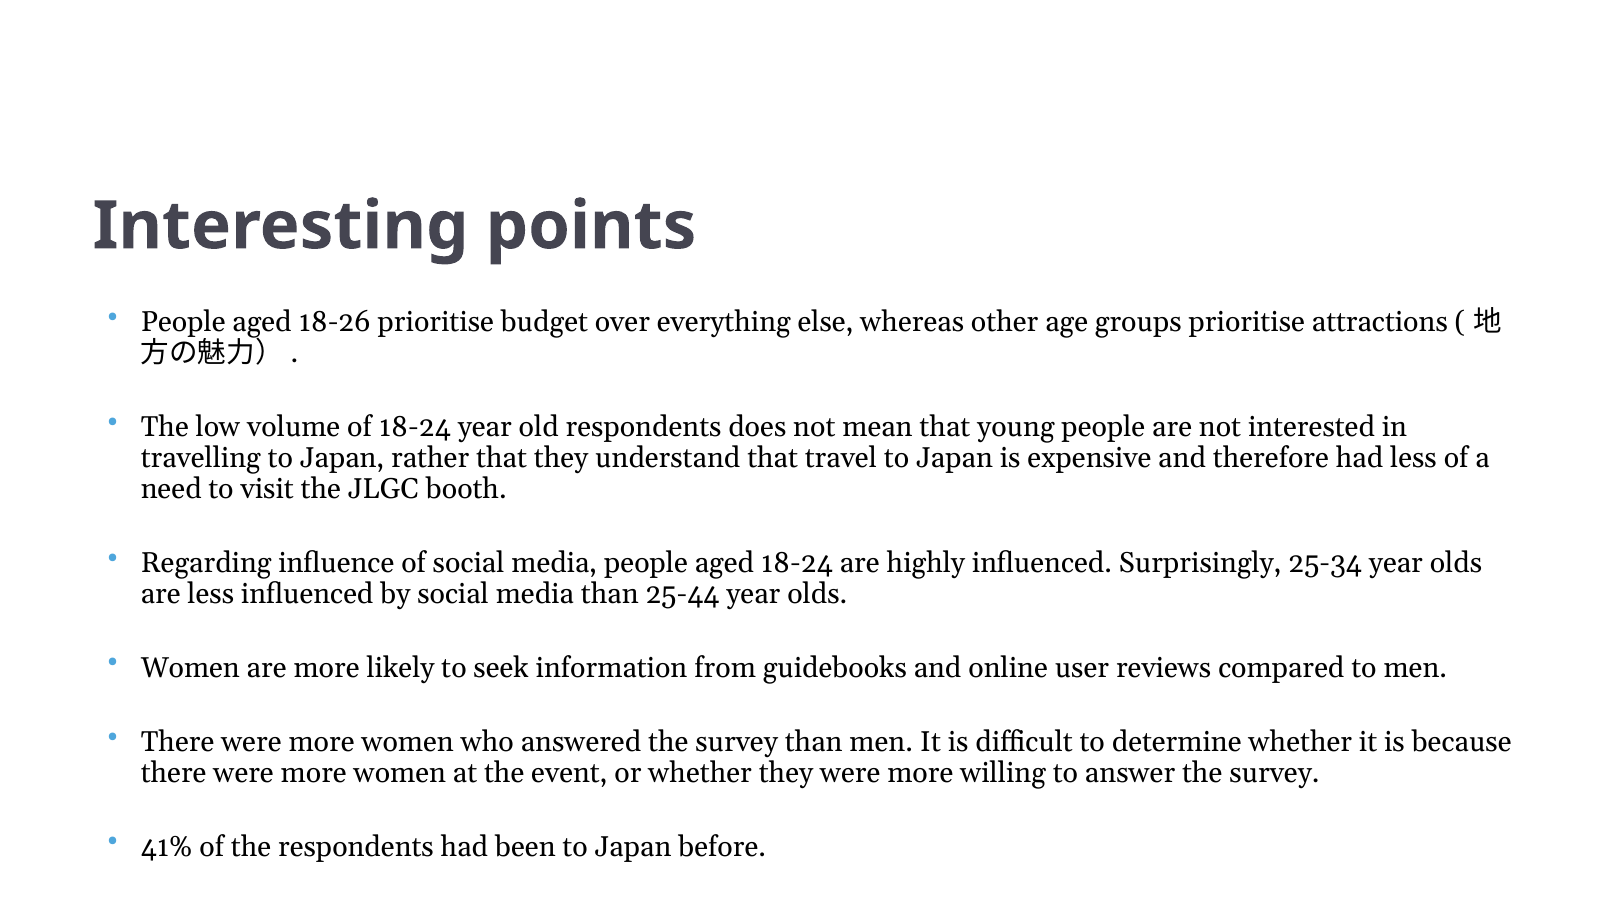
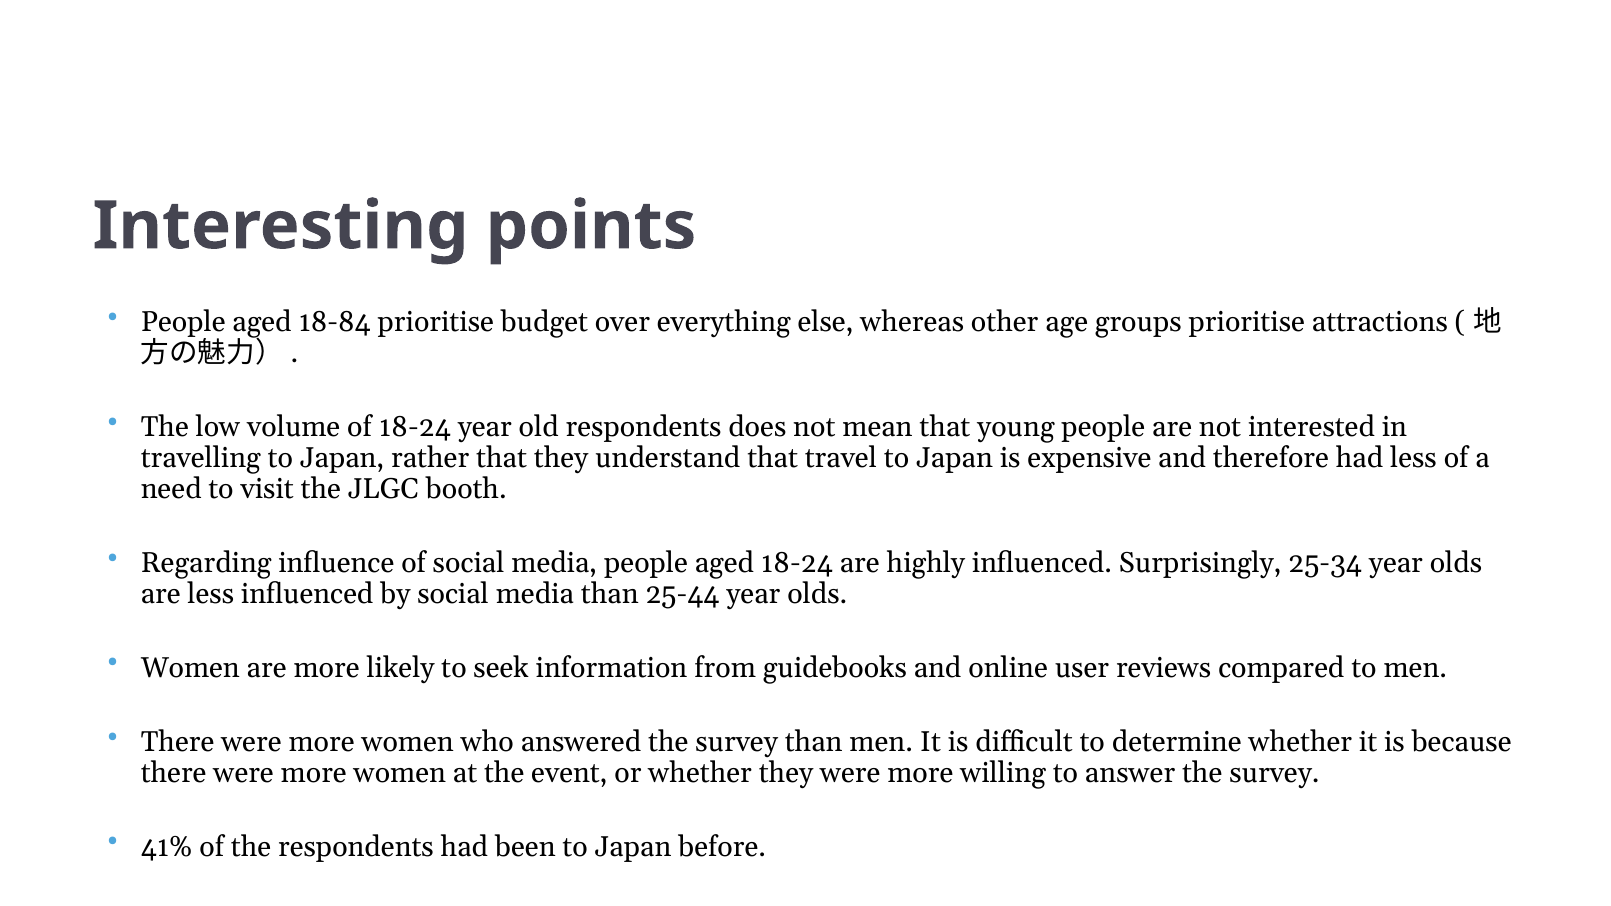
18-26: 18-26 -> 18-84
